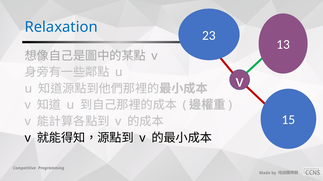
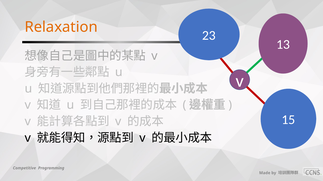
Relaxation colour: blue -> orange
